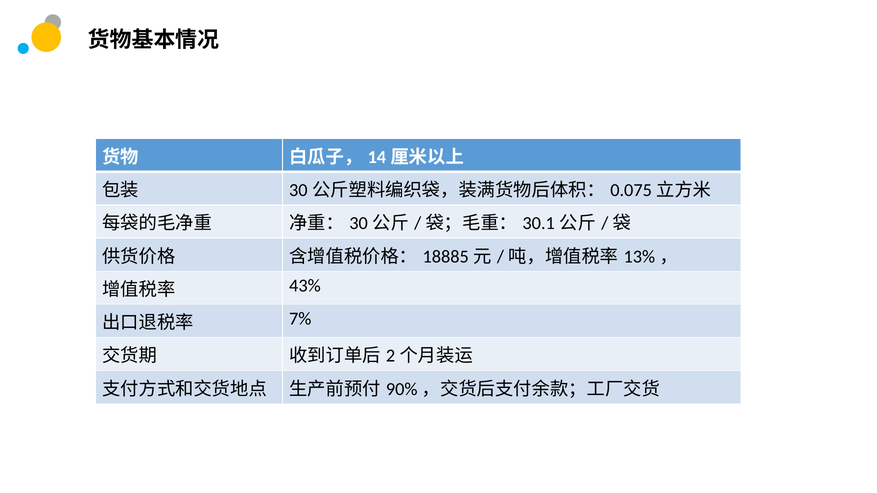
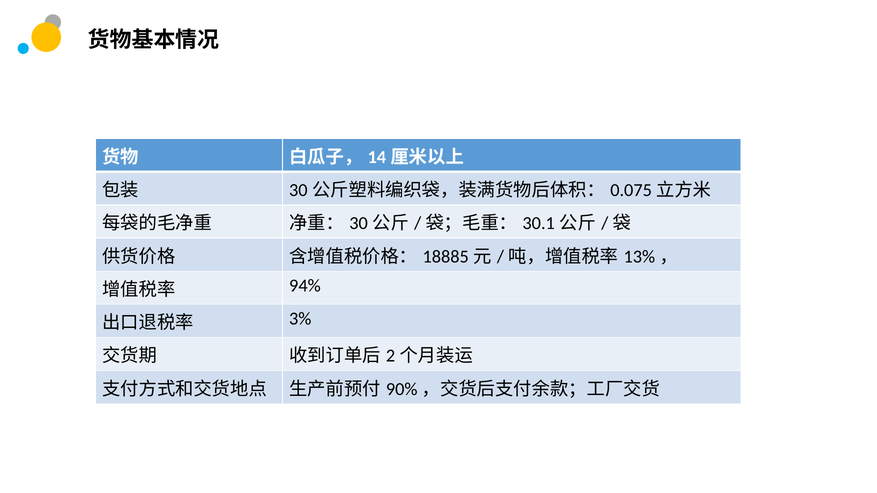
43%: 43% -> 94%
7%: 7% -> 3%
